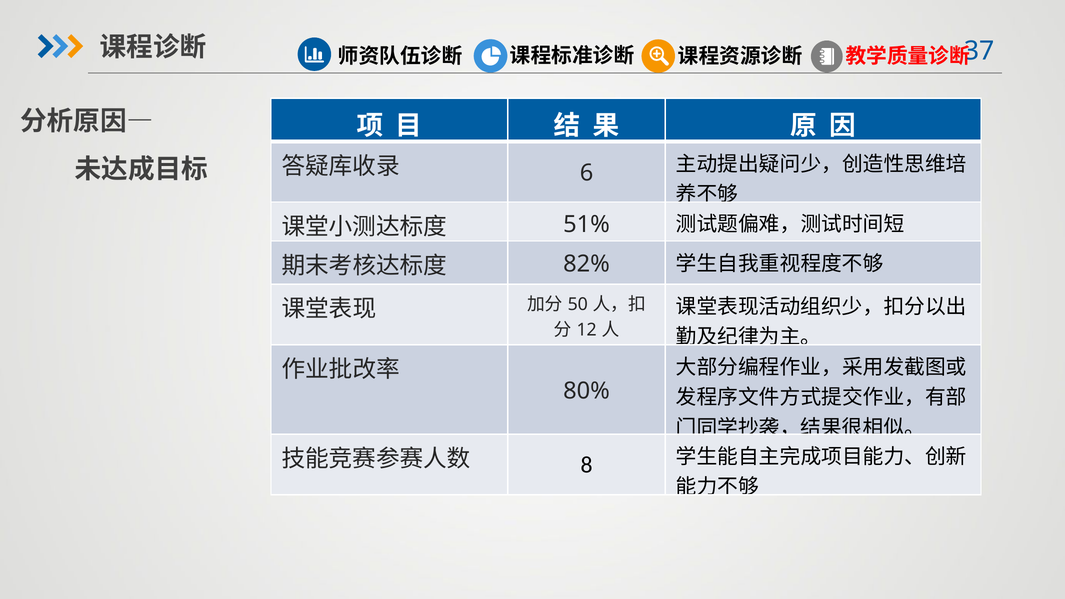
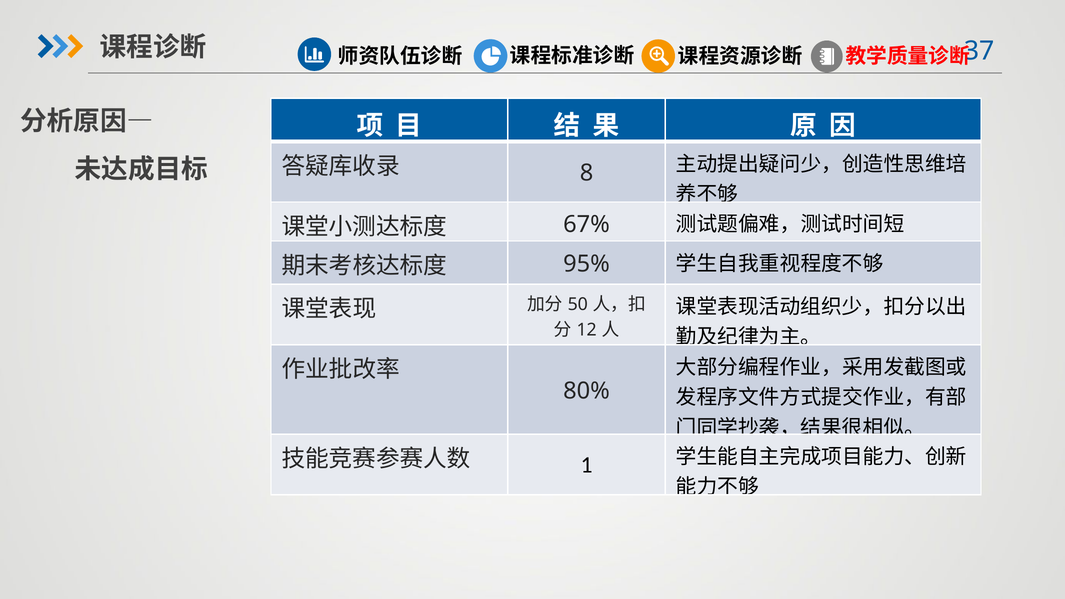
6: 6 -> 8
51%: 51% -> 67%
82%: 82% -> 95%
8: 8 -> 1
